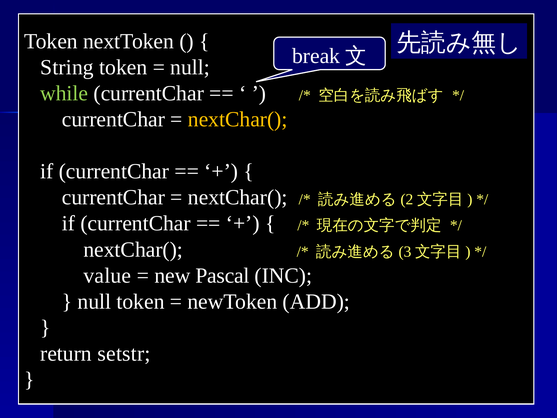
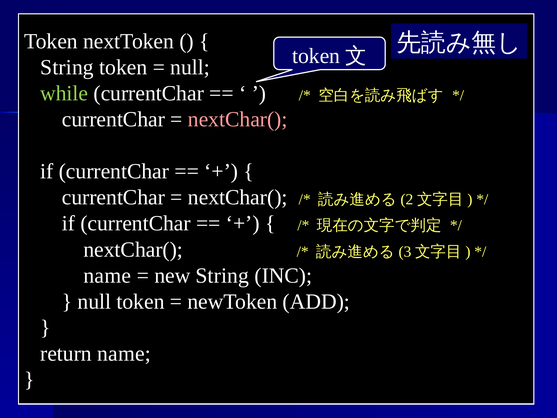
break at (316, 56): break -> token
nextChar( at (238, 119) colour: yellow -> pink
value at (107, 275): value -> name
new Pascal: Pascal -> String
return setstr: setstr -> name
